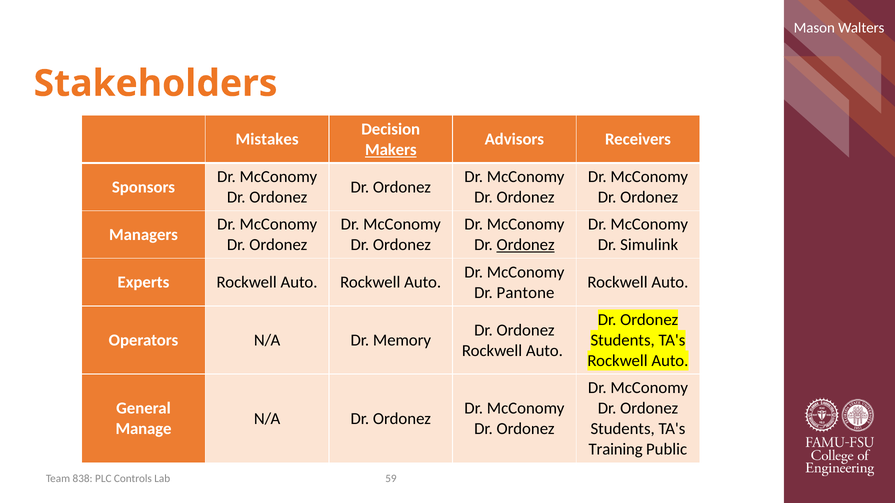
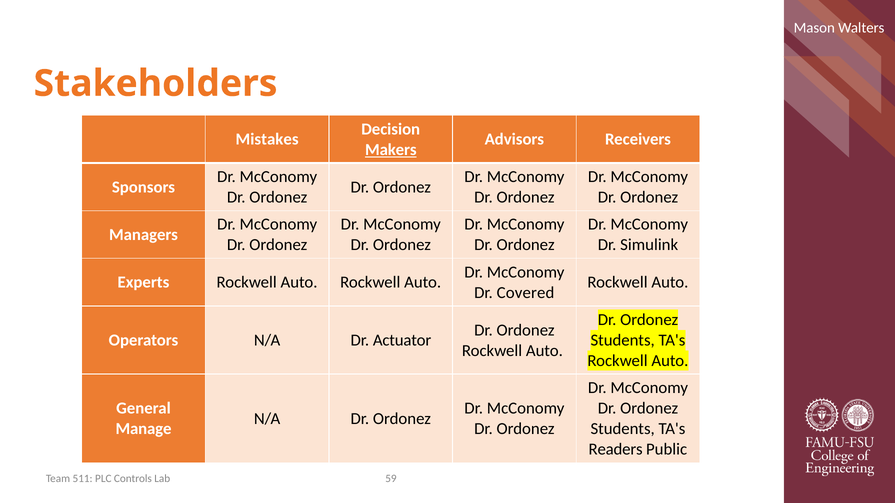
Ordonez at (526, 245) underline: present -> none
Pantone: Pantone -> Covered
Memory: Memory -> Actuator
Training: Training -> Readers
838: 838 -> 511
